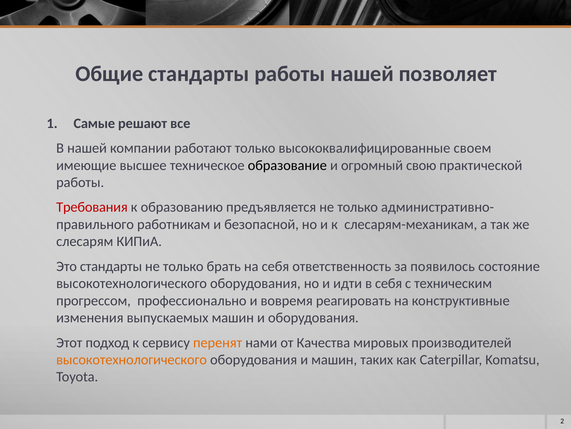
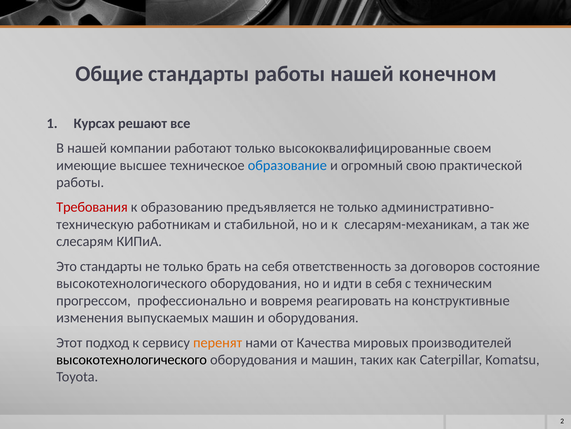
позволяет: позволяет -> конечном
Самые: Самые -> Курсах
образование colour: black -> blue
правильного: правильного -> техническую
безопасной: безопасной -> стабильной
появилось: появилось -> договоров
высокотехнологического at (132, 359) colour: orange -> black
